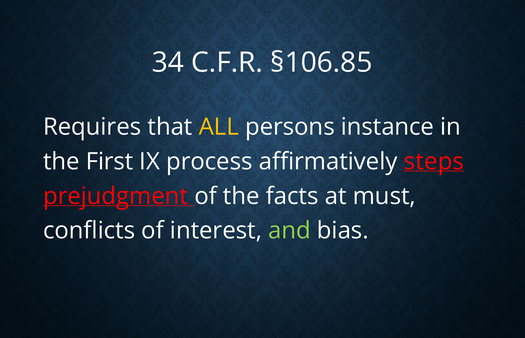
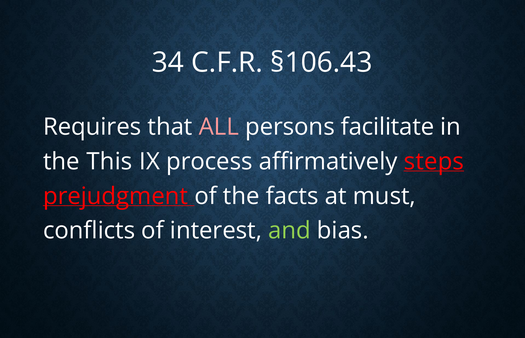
§106.85: §106.85 -> §106.43
ALL colour: yellow -> pink
instance: instance -> facilitate
First: First -> This
